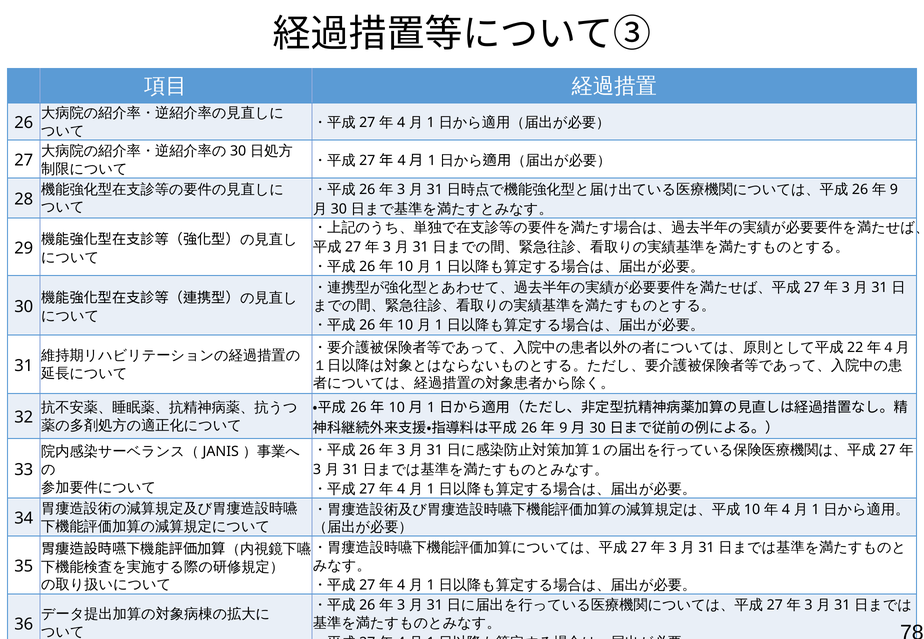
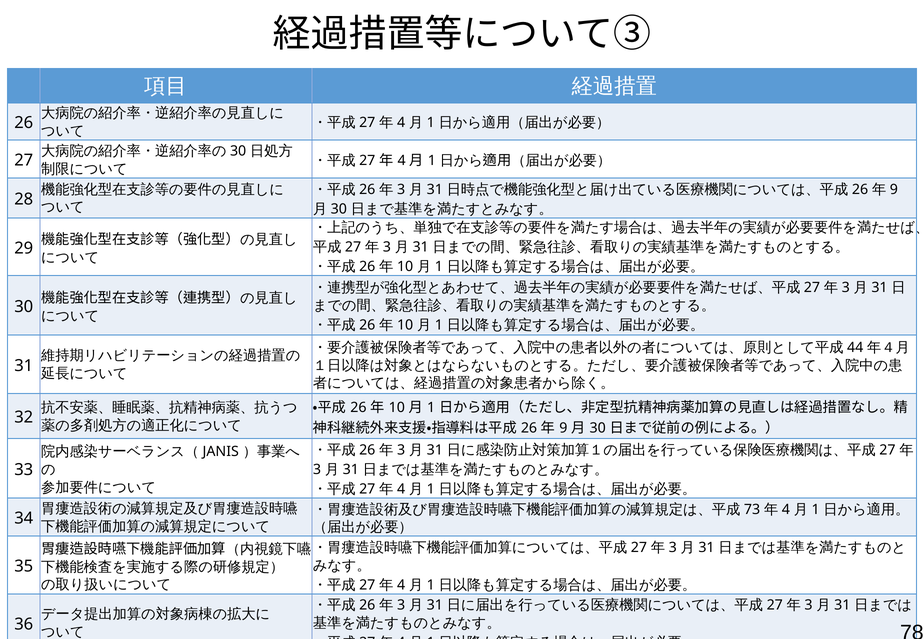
22: 22 -> 44
10 at (752, 510): 10 -> 73
